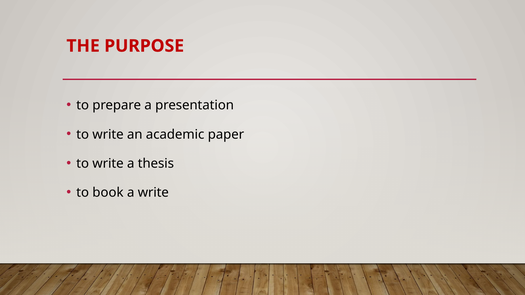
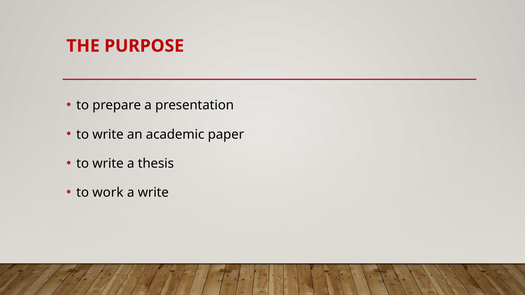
book: book -> work
